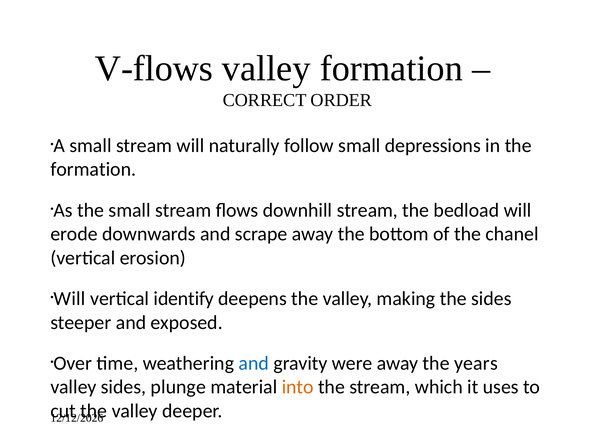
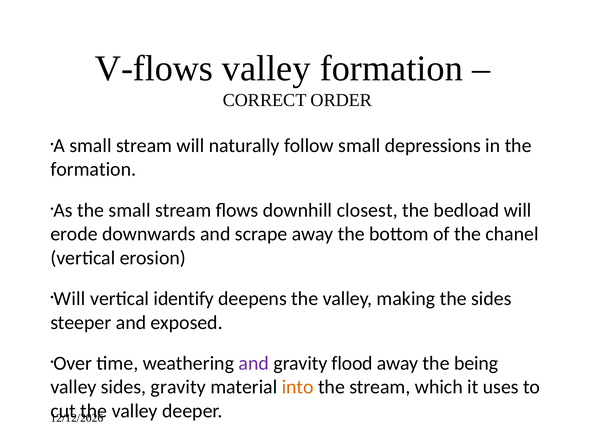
downhill stream: stream -> closest
and at (254, 363) colour: blue -> purple
were: were -> flood
years: years -> being
sides plunge: plunge -> gravity
